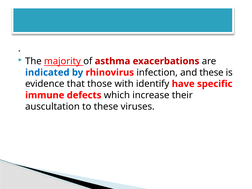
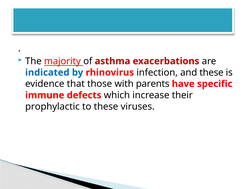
identify: identify -> parents
auscultation: auscultation -> prophylactic
